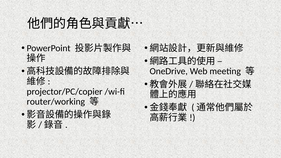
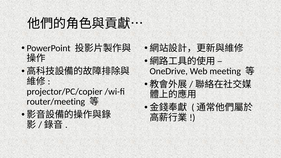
router/working: router/working -> router/meeting
